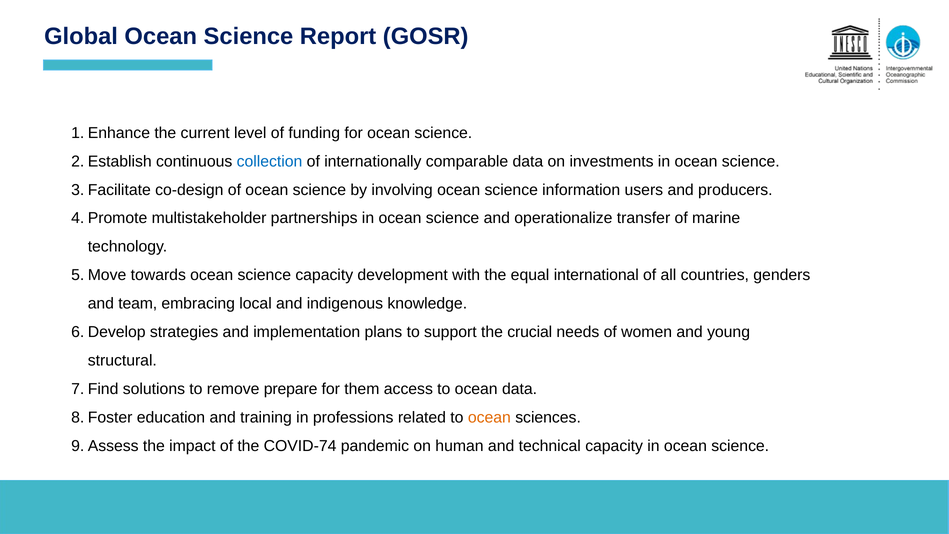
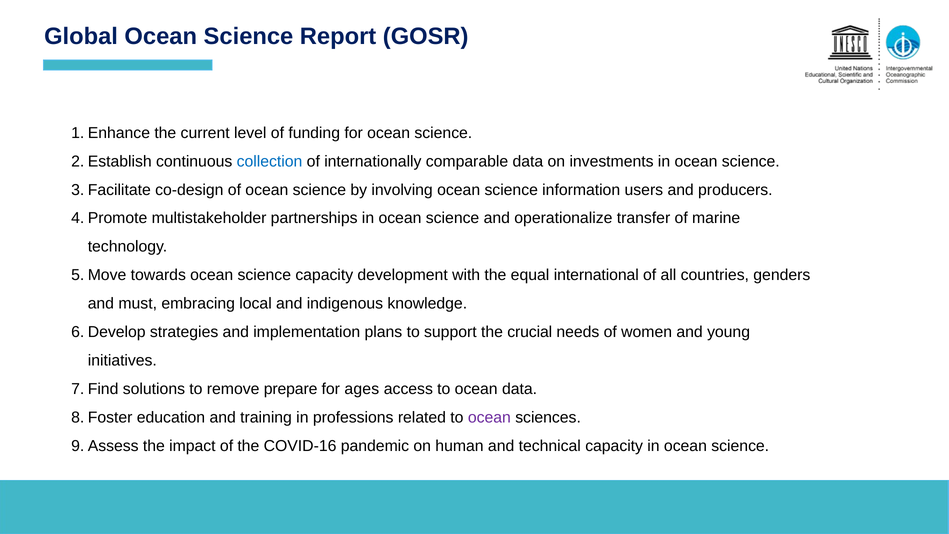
team: team -> must
structural: structural -> initiatives
them: them -> ages
ocean at (489, 417) colour: orange -> purple
COVID-74: COVID-74 -> COVID-16
